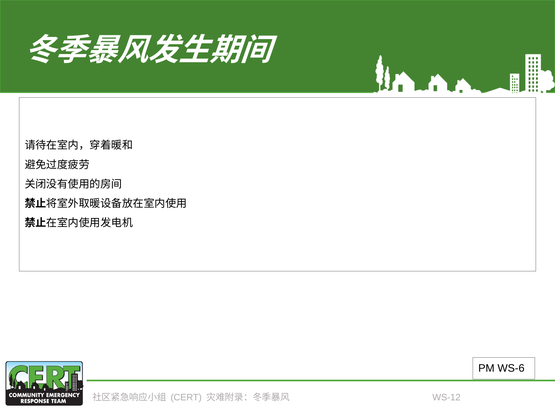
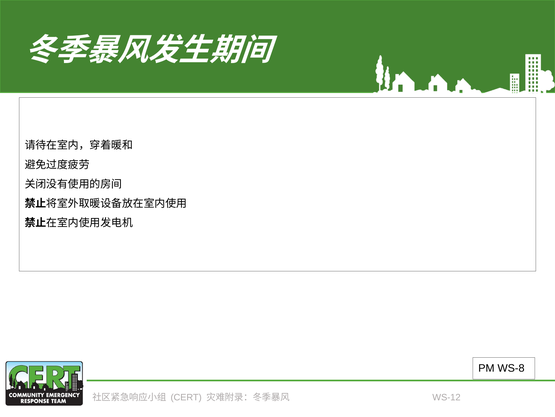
WS-6: WS-6 -> WS-8
